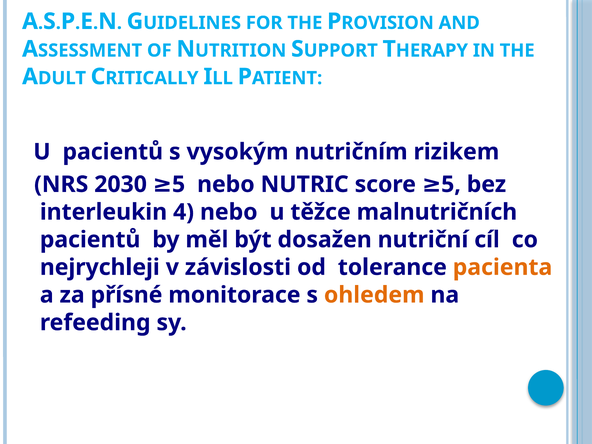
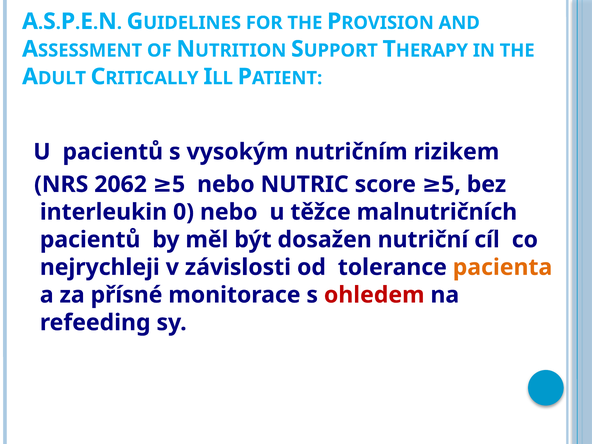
2030: 2030 -> 2062
4: 4 -> 0
ohledem colour: orange -> red
